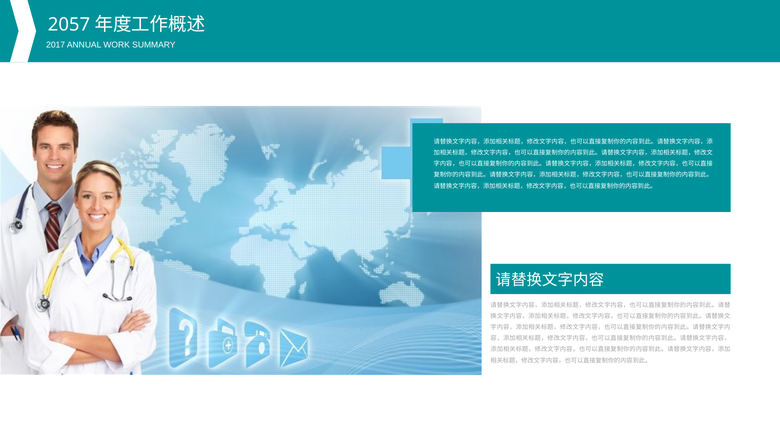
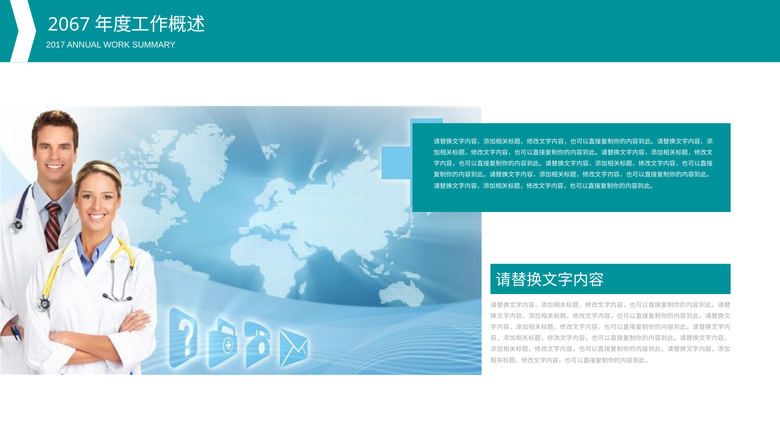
2057: 2057 -> 2067
